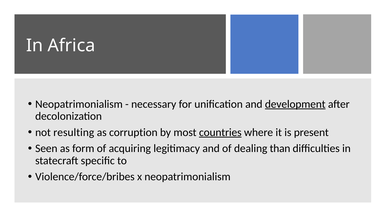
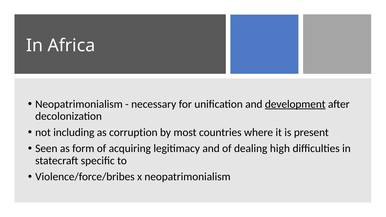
resulting: resulting -> including
countries underline: present -> none
than: than -> high
